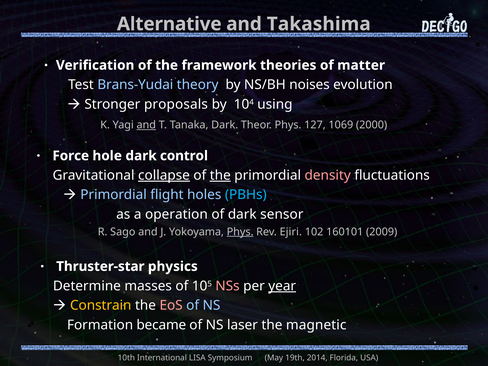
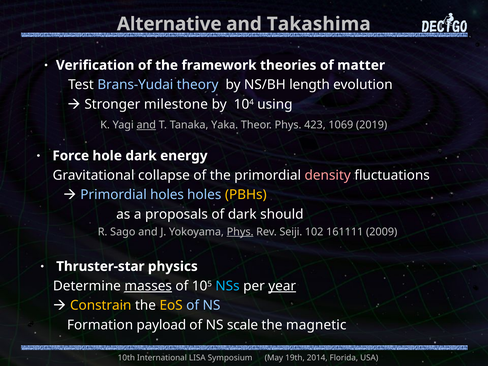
noises: noises -> length
proposals: proposals -> milestone
Tanaka Dark: Dark -> Yaka
127: 127 -> 423
2000: 2000 -> 2019
control: control -> energy
collapse underline: present -> none
the at (220, 175) underline: present -> none
Primordial flight: flight -> holes
PBHs colour: light blue -> yellow
operation: operation -> proposals
sensor: sensor -> should
Ejiri: Ejiri -> Seiji
160101: 160101 -> 161111
masses underline: none -> present
NSs colour: pink -> light blue
EoS colour: pink -> yellow
became: became -> payload
laser: laser -> scale
